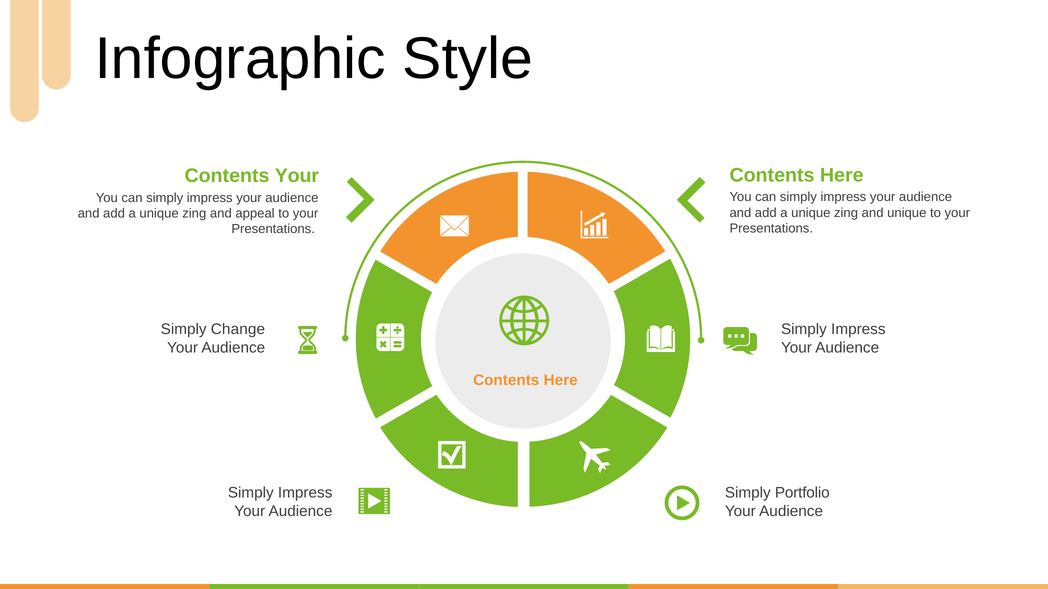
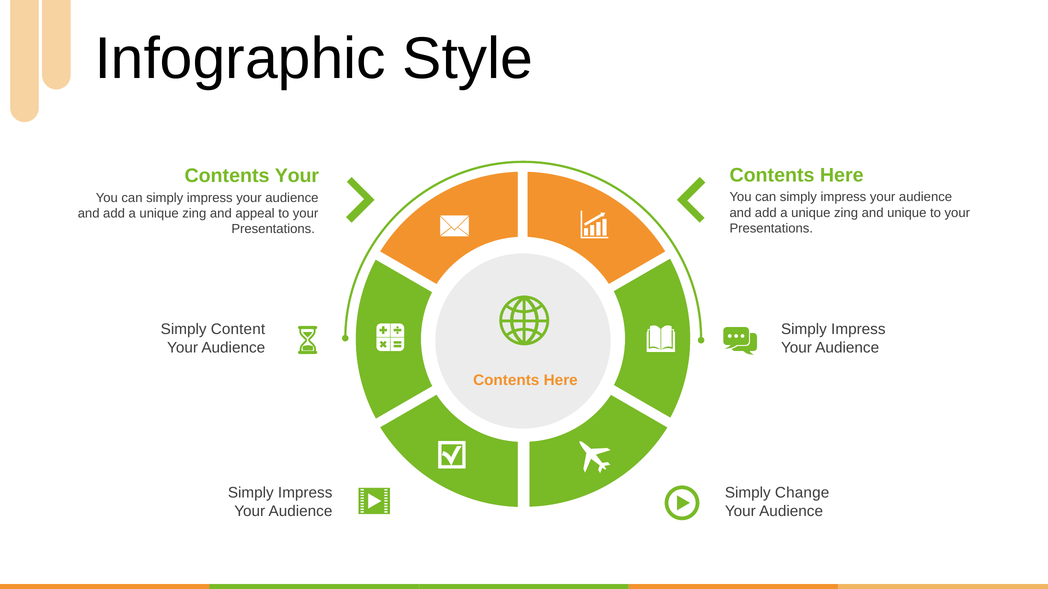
Change: Change -> Content
Portfolio: Portfolio -> Change
